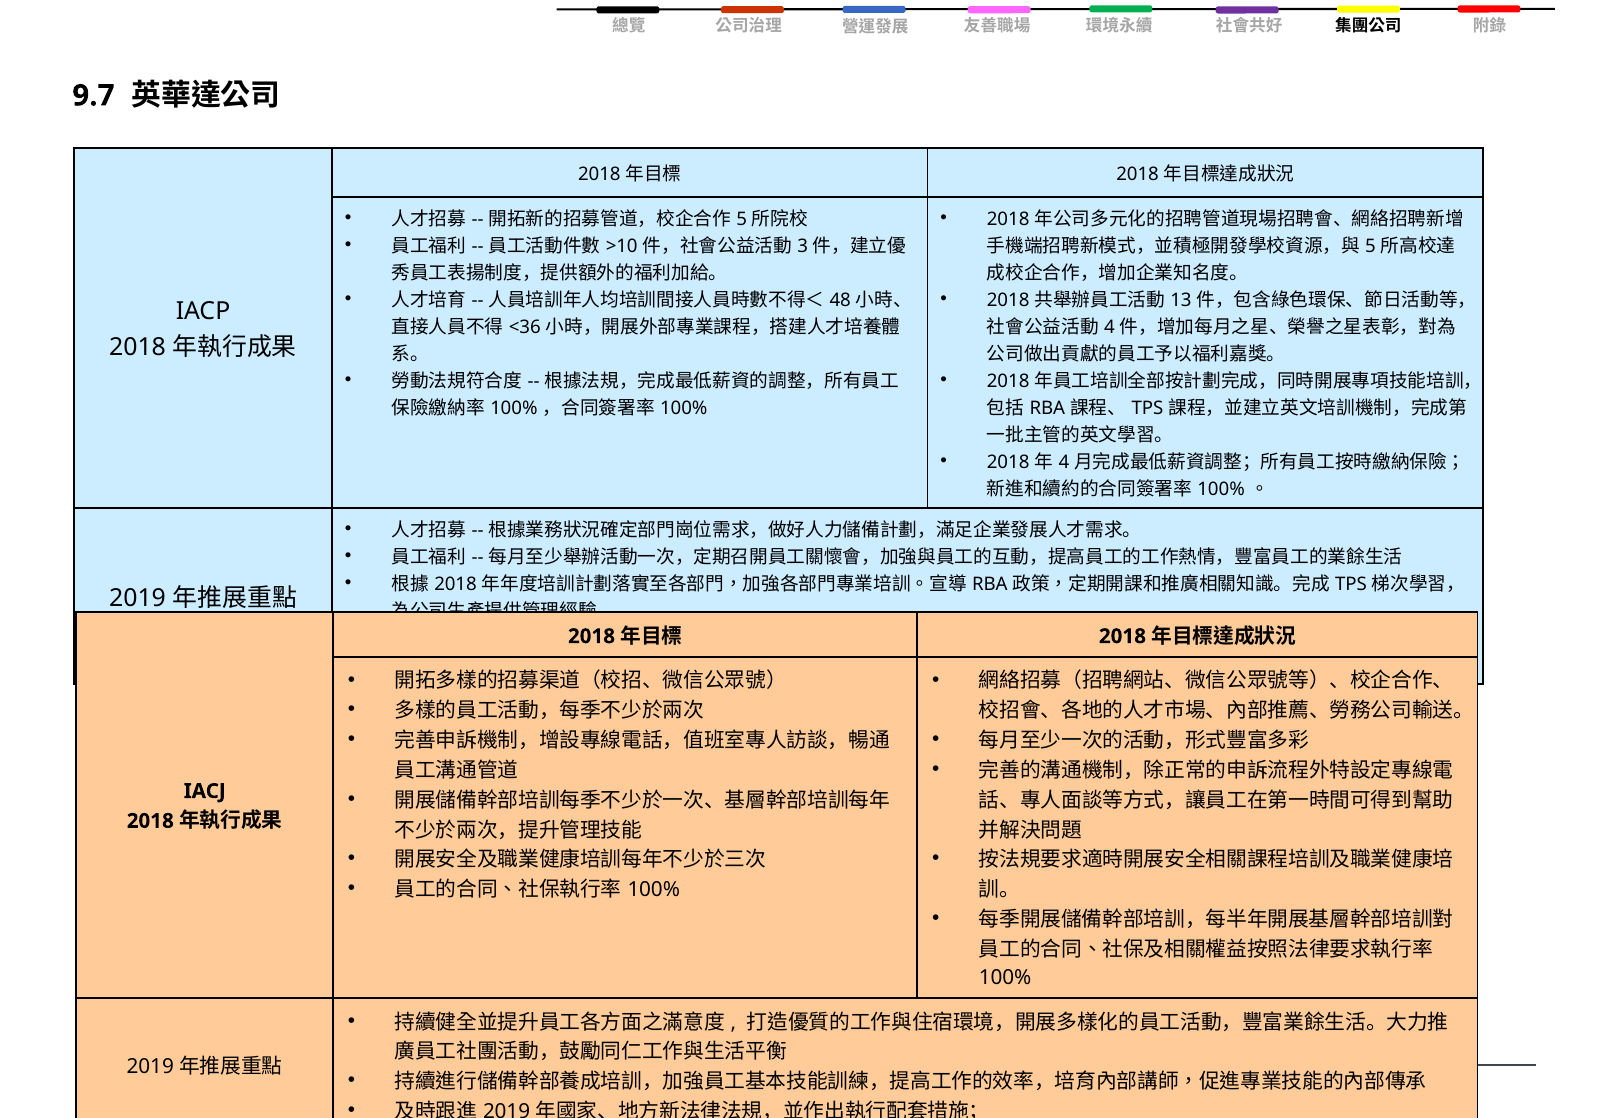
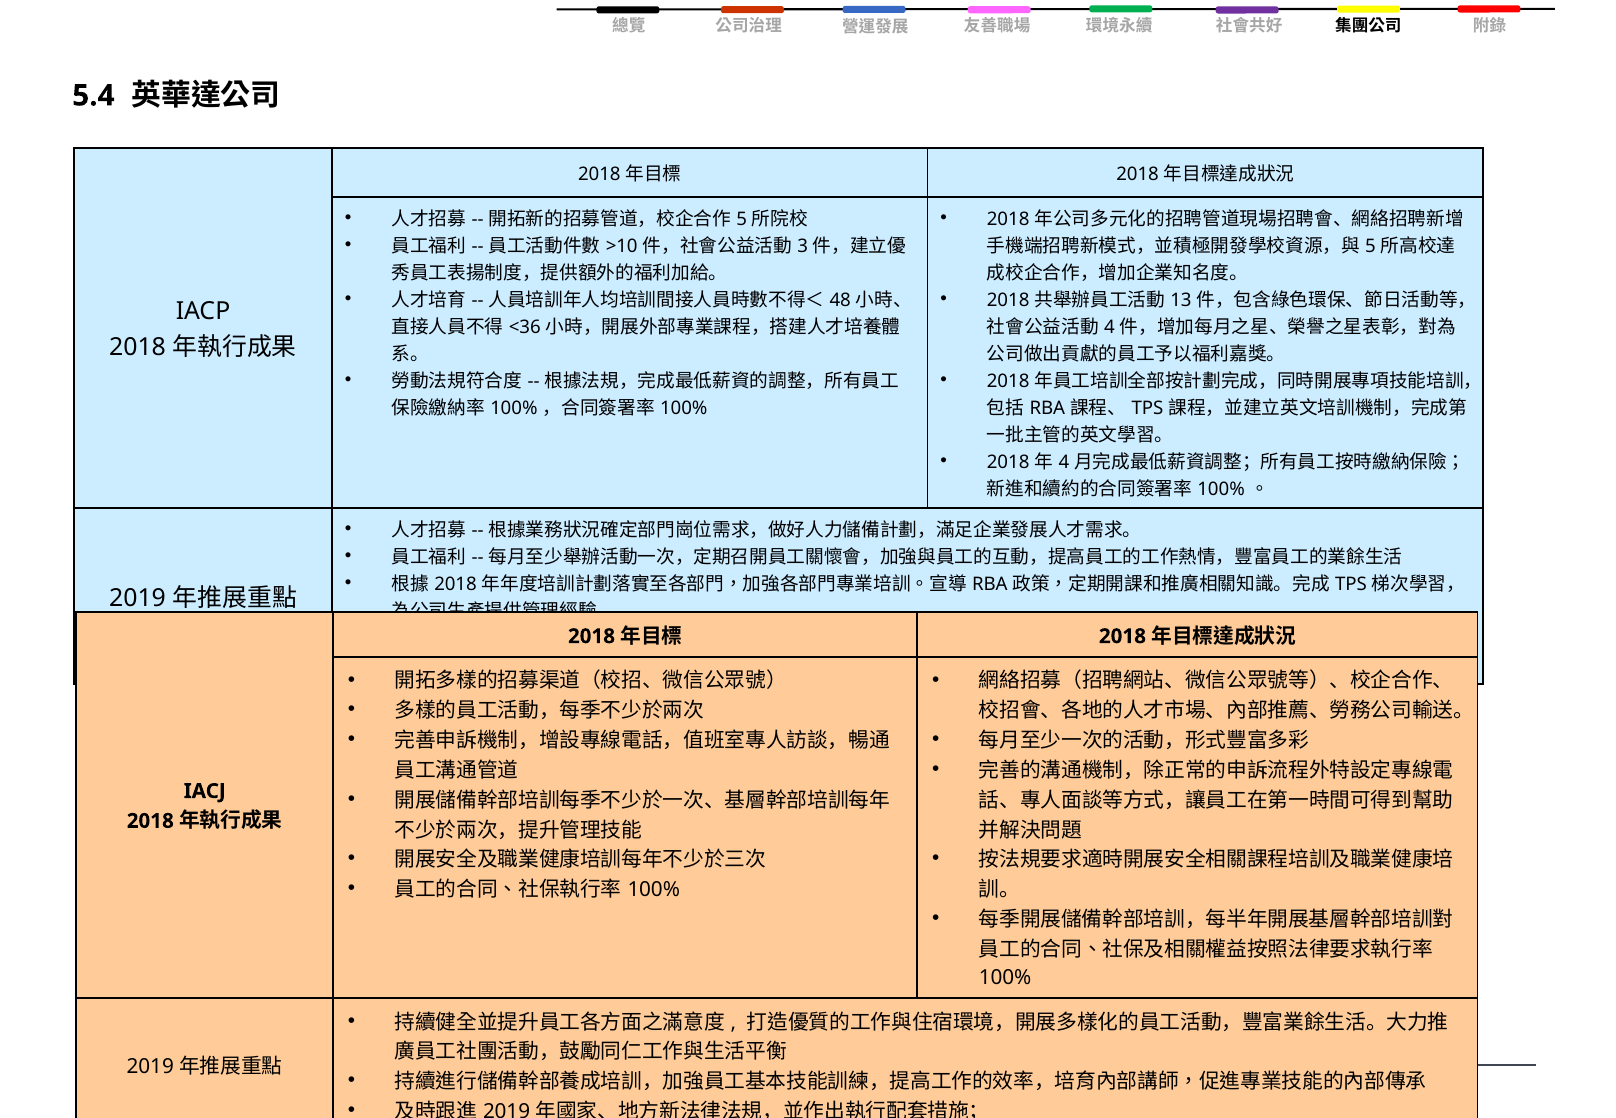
9.7: 9.7 -> 5.4
